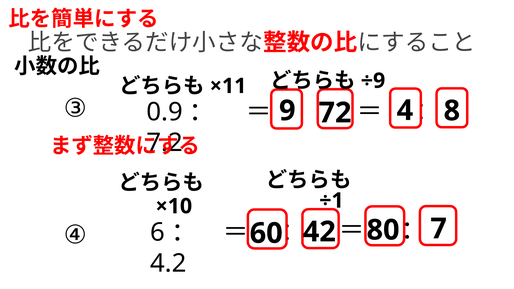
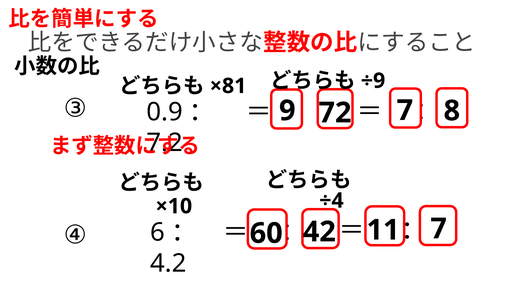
×11: ×11 -> ×81
72 4: 4 -> 7
÷1: ÷1 -> ÷4
80: 80 -> 11
